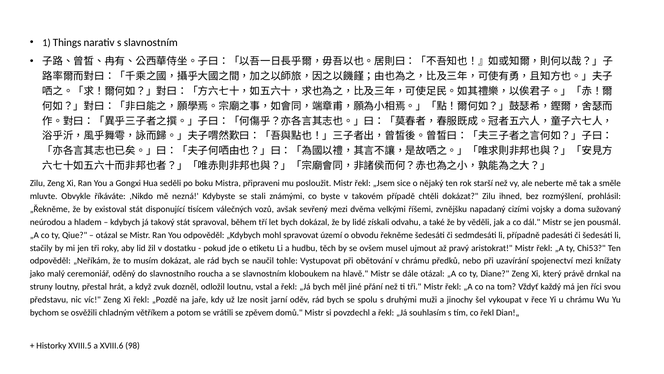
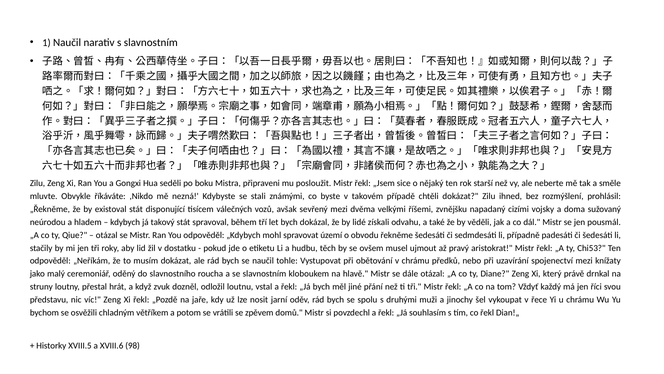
1 Things: Things -> Naučil
